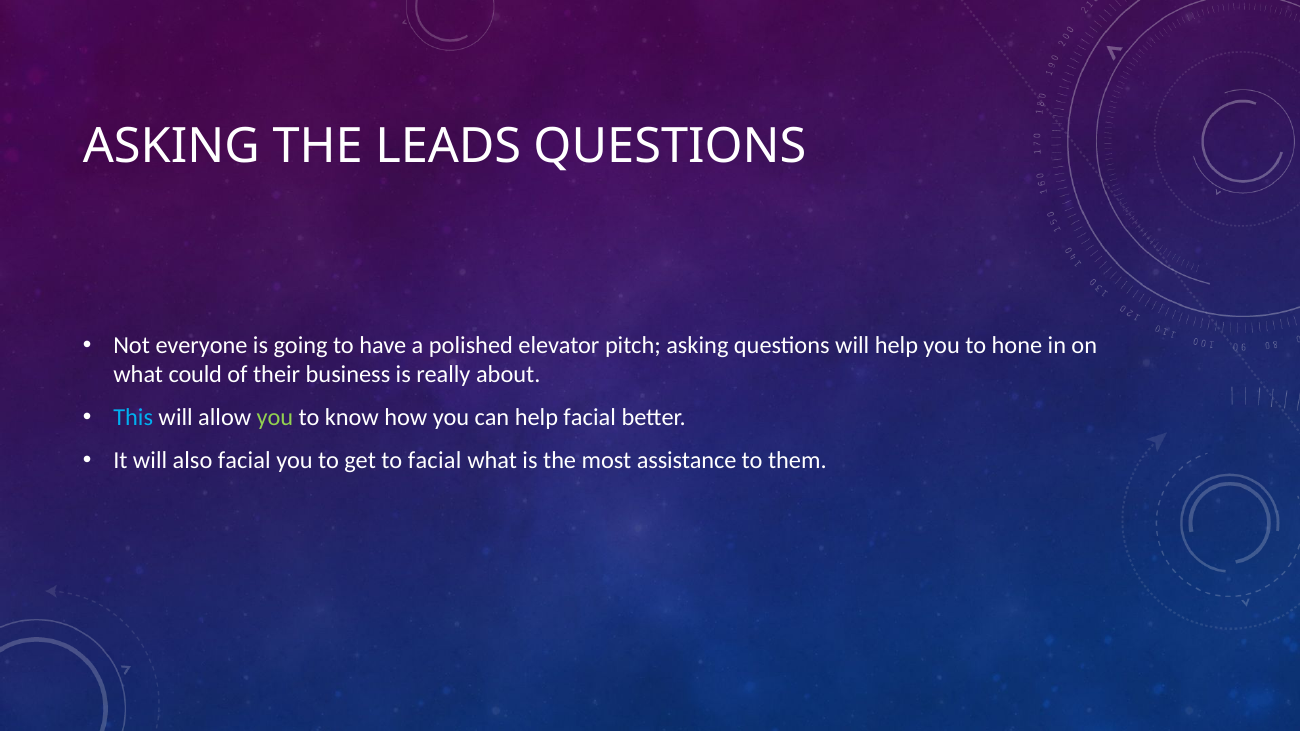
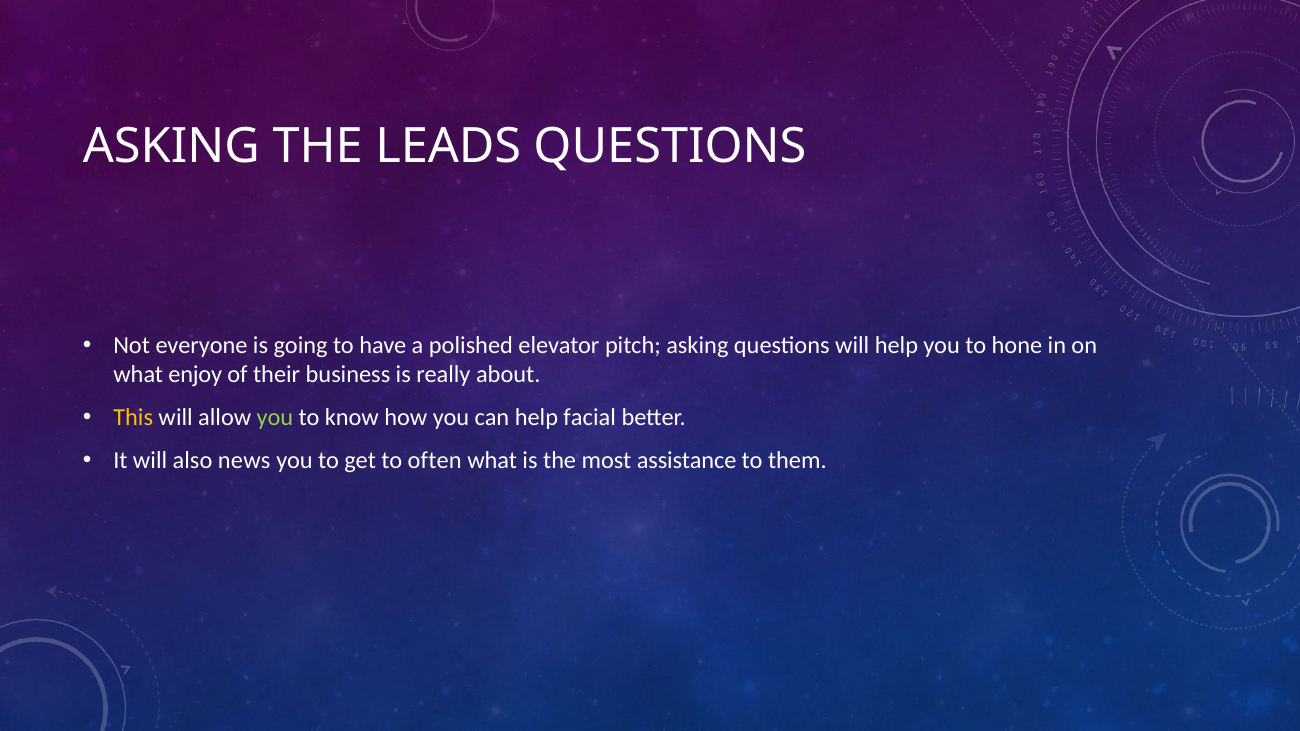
could: could -> enjoy
This colour: light blue -> yellow
also facial: facial -> news
to facial: facial -> often
